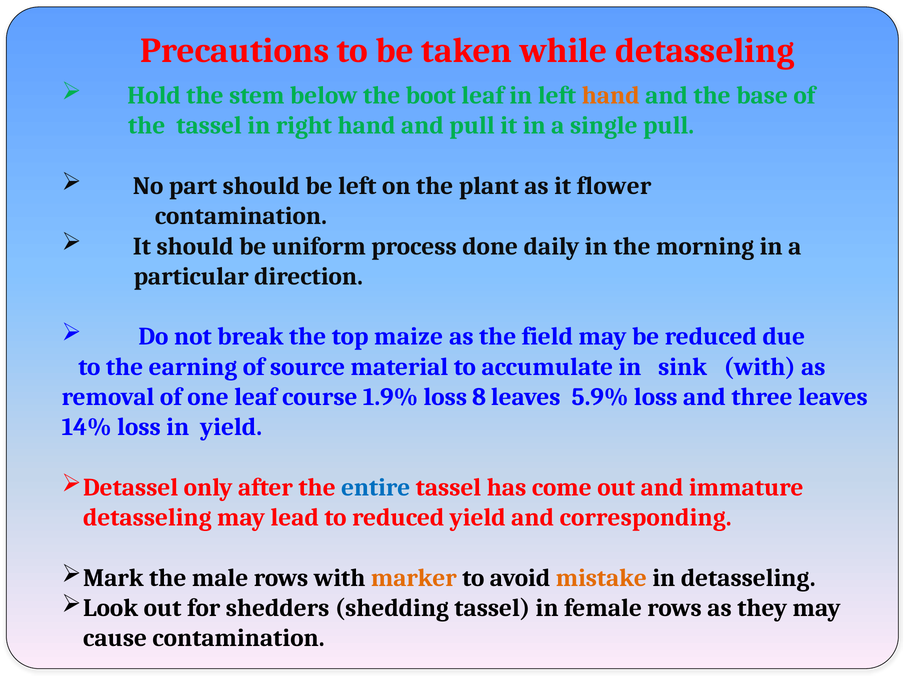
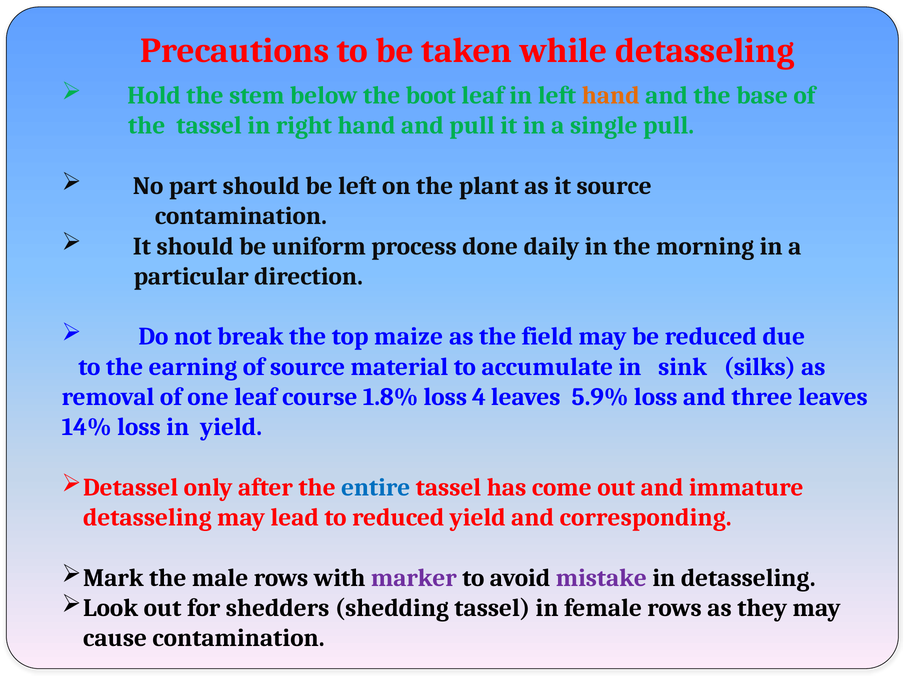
it flower: flower -> source
sink with: with -> silks
1.9%: 1.9% -> 1.8%
8: 8 -> 4
marker colour: orange -> purple
mistake colour: orange -> purple
